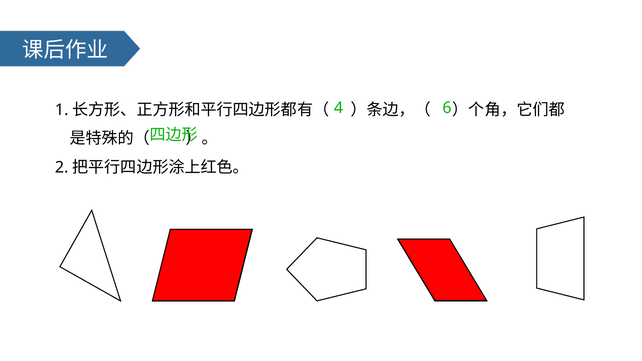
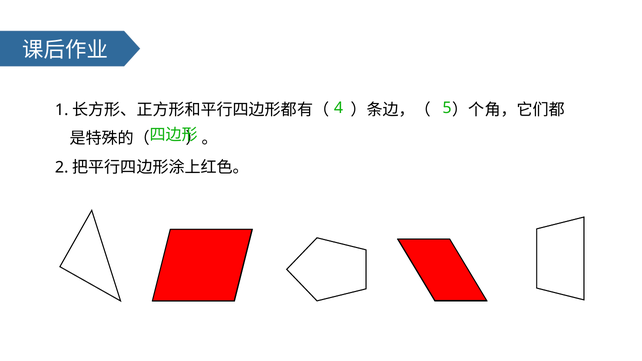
6: 6 -> 5
